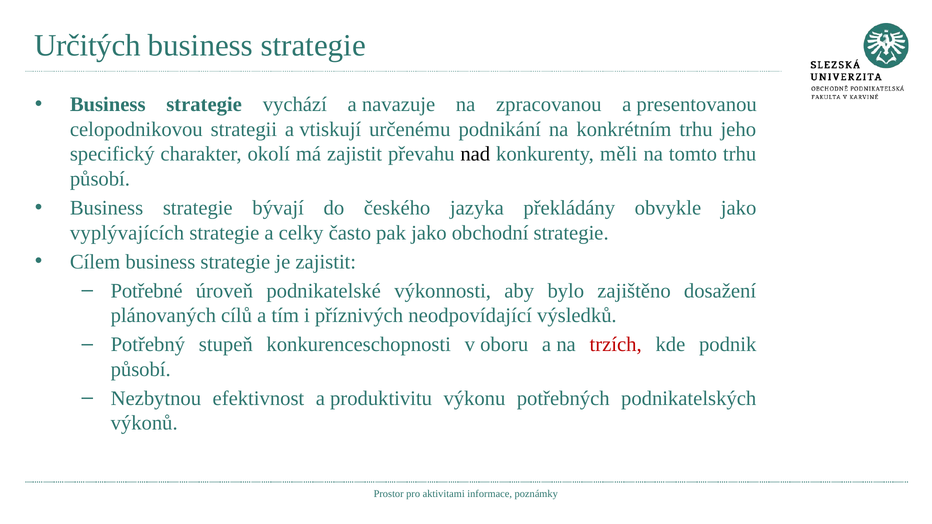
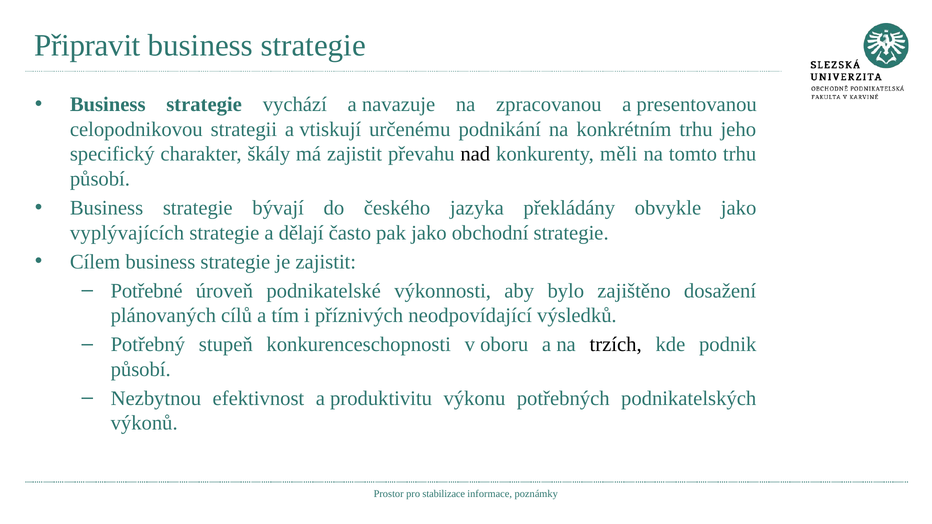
Určitých: Určitých -> Připravit
okolí: okolí -> škály
celky: celky -> dělají
trzích colour: red -> black
aktivitami: aktivitami -> stabilizace
